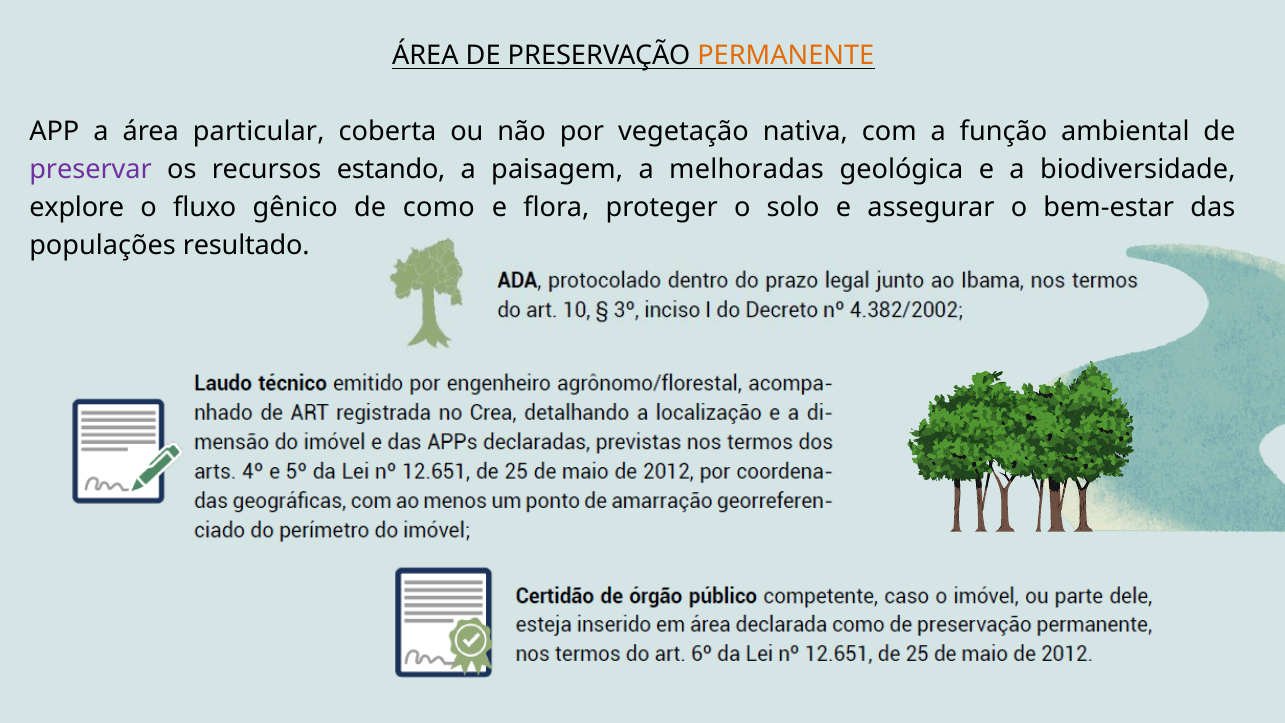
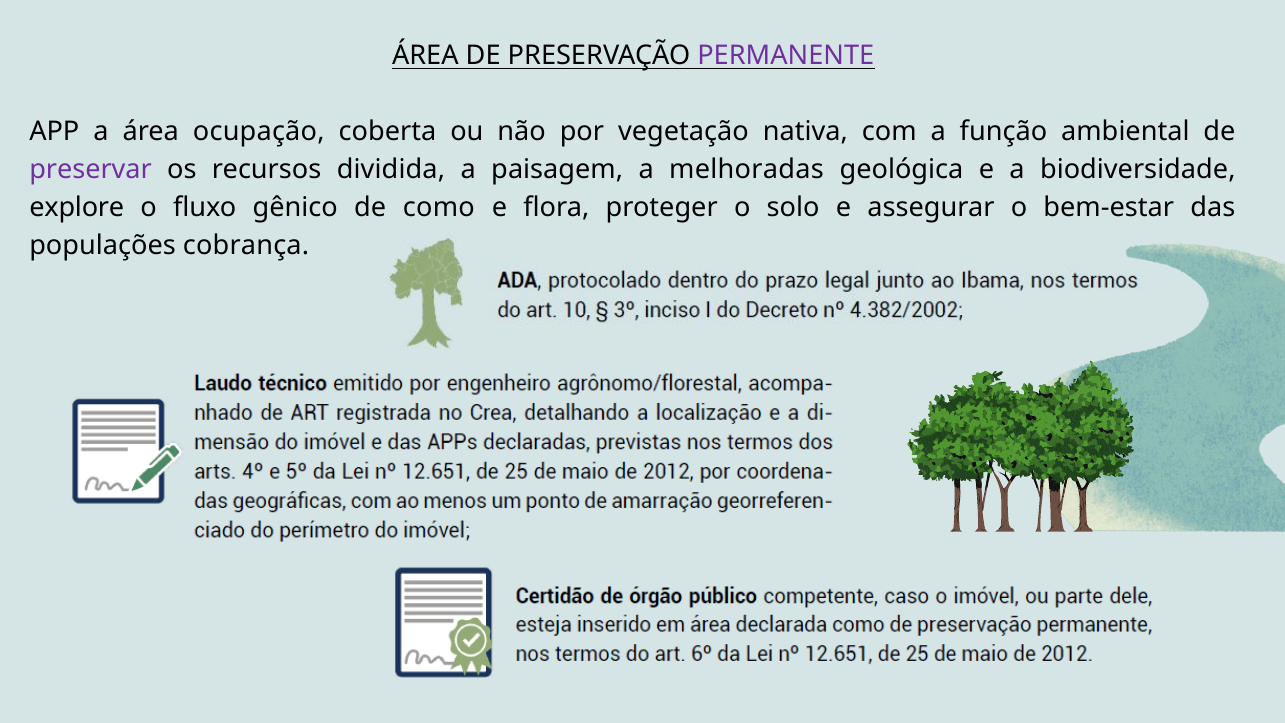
PERMANENTE colour: orange -> purple
particular: particular -> ocupação
estando: estando -> dividida
resultado: resultado -> cobrança
